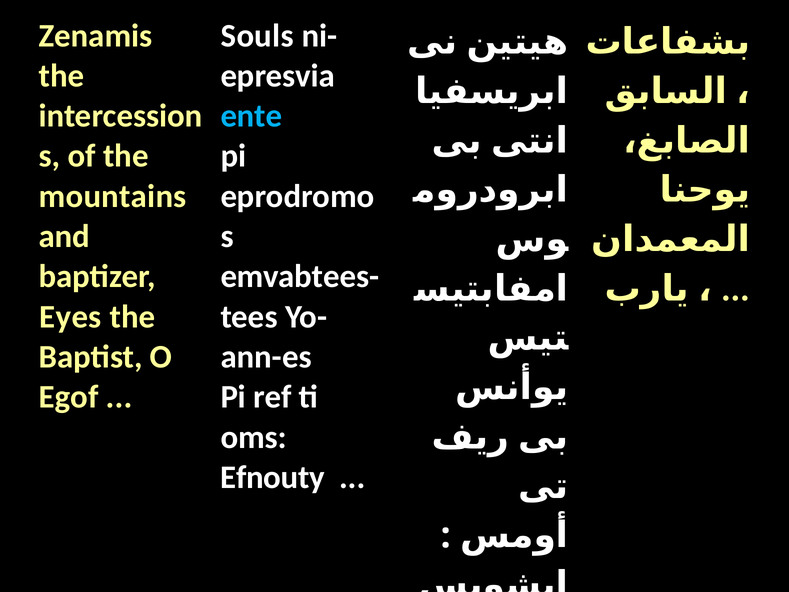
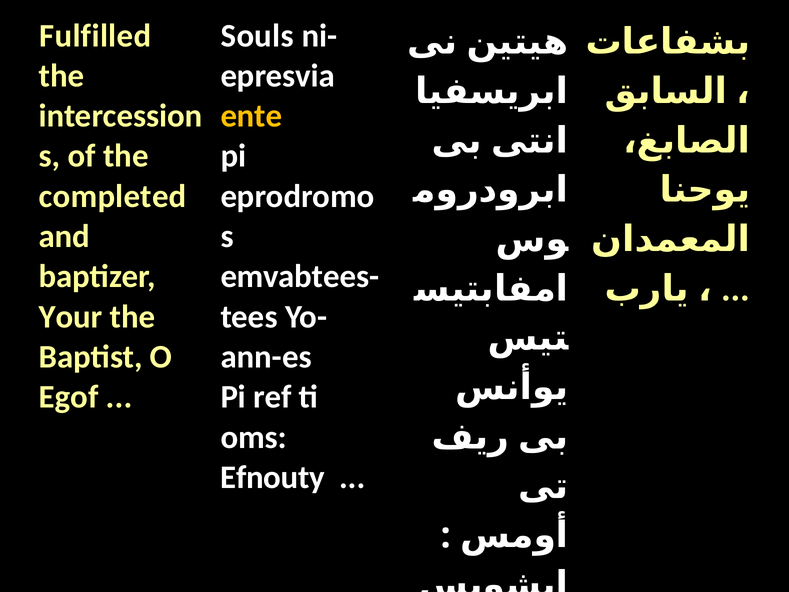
Zenamis: Zenamis -> Fulfilled
ente colour: light blue -> yellow
mountains: mountains -> completed
Eyes: Eyes -> Your
